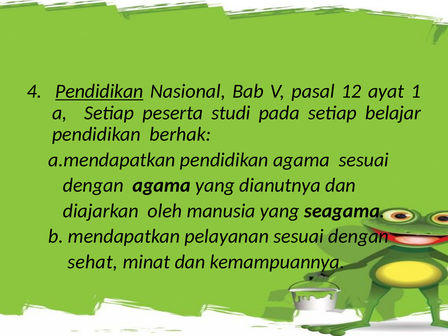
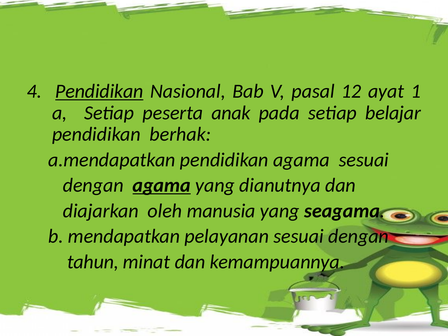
studi: studi -> anak
agama at (162, 185) underline: none -> present
sehat: sehat -> tahun
